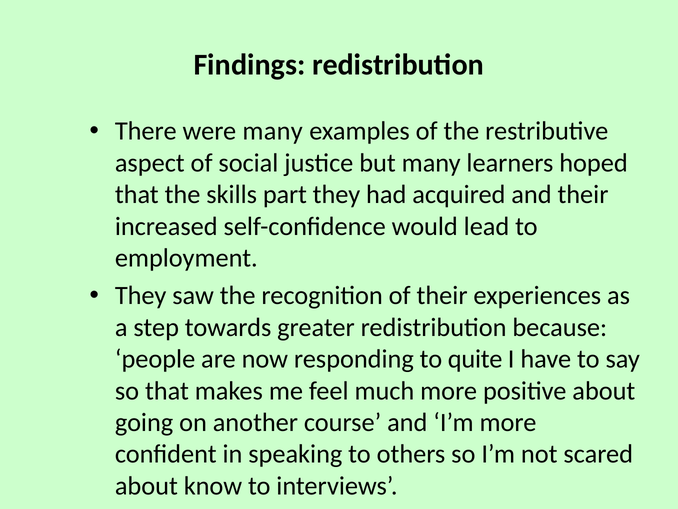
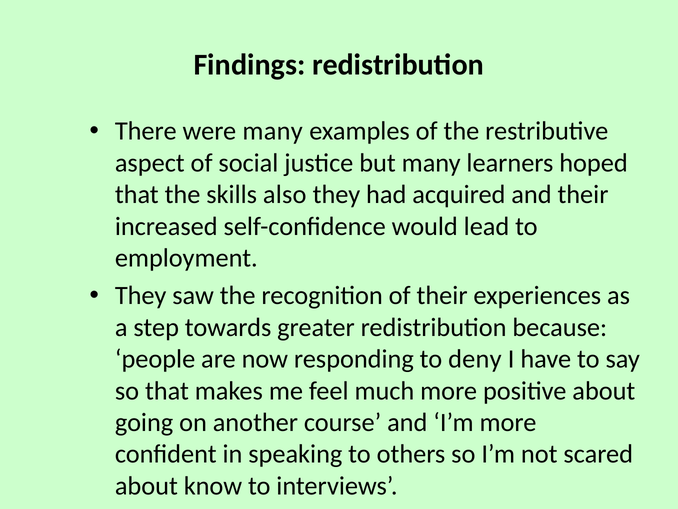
part: part -> also
quite: quite -> deny
